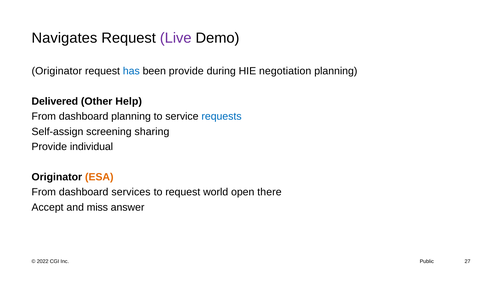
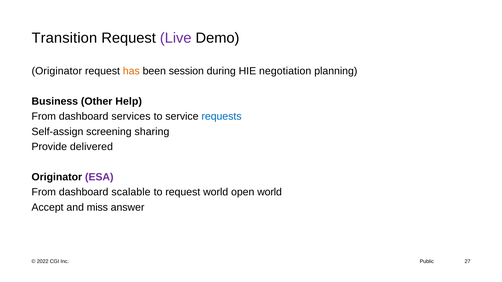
Navigates: Navigates -> Transition
has colour: blue -> orange
been provide: provide -> session
Delivered: Delivered -> Business
dashboard planning: planning -> services
individual: individual -> delivered
ESA colour: orange -> purple
services: services -> scalable
open there: there -> world
